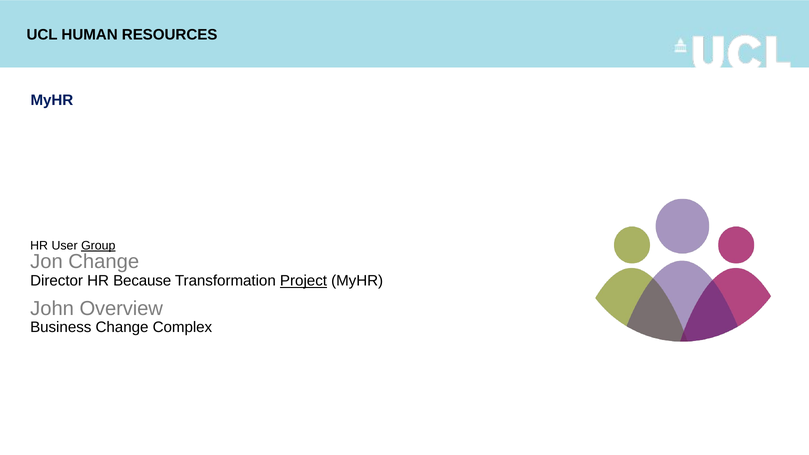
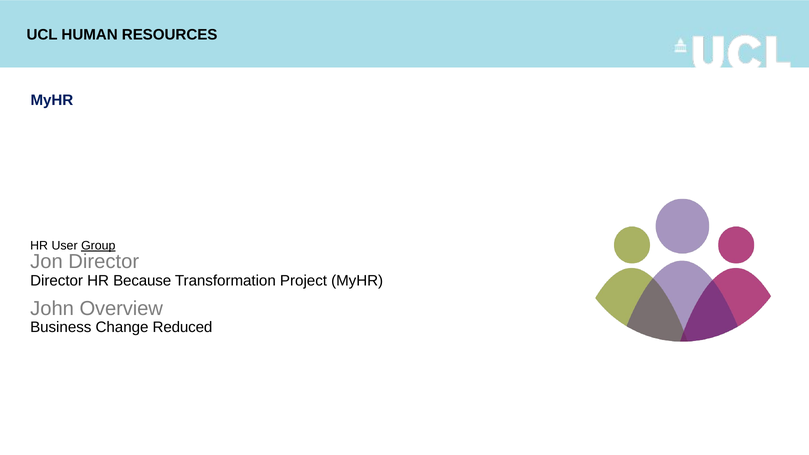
Jon Change: Change -> Director
Project underline: present -> none
Complex: Complex -> Reduced
